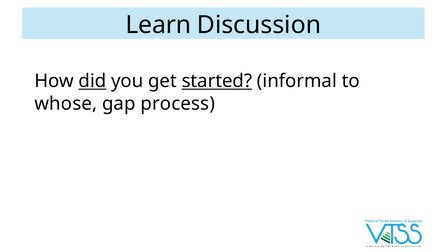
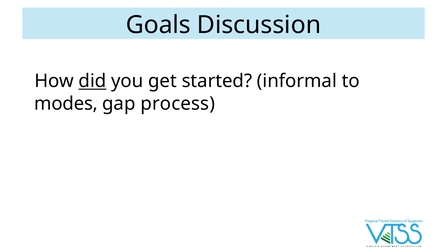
Learn: Learn -> Goals
started underline: present -> none
whose: whose -> modes
